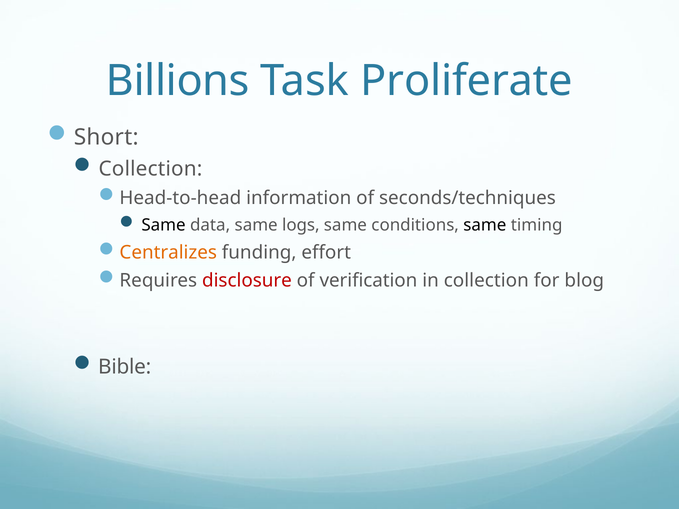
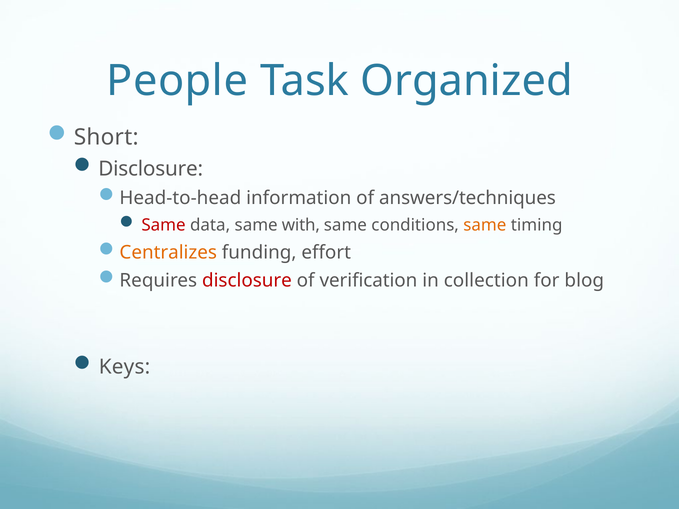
Billions: Billions -> People
Proliferate: Proliferate -> Organized
Collection at (150, 169): Collection -> Disclosure
seconds/techniques: seconds/techniques -> answers/techniques
Same at (164, 225) colour: black -> red
logs: logs -> with
same at (485, 225) colour: black -> orange
Bible: Bible -> Keys
